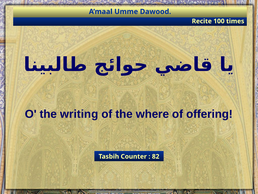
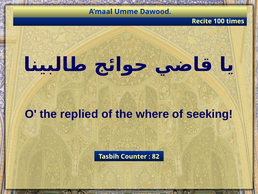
writing: writing -> replied
offering: offering -> seeking
